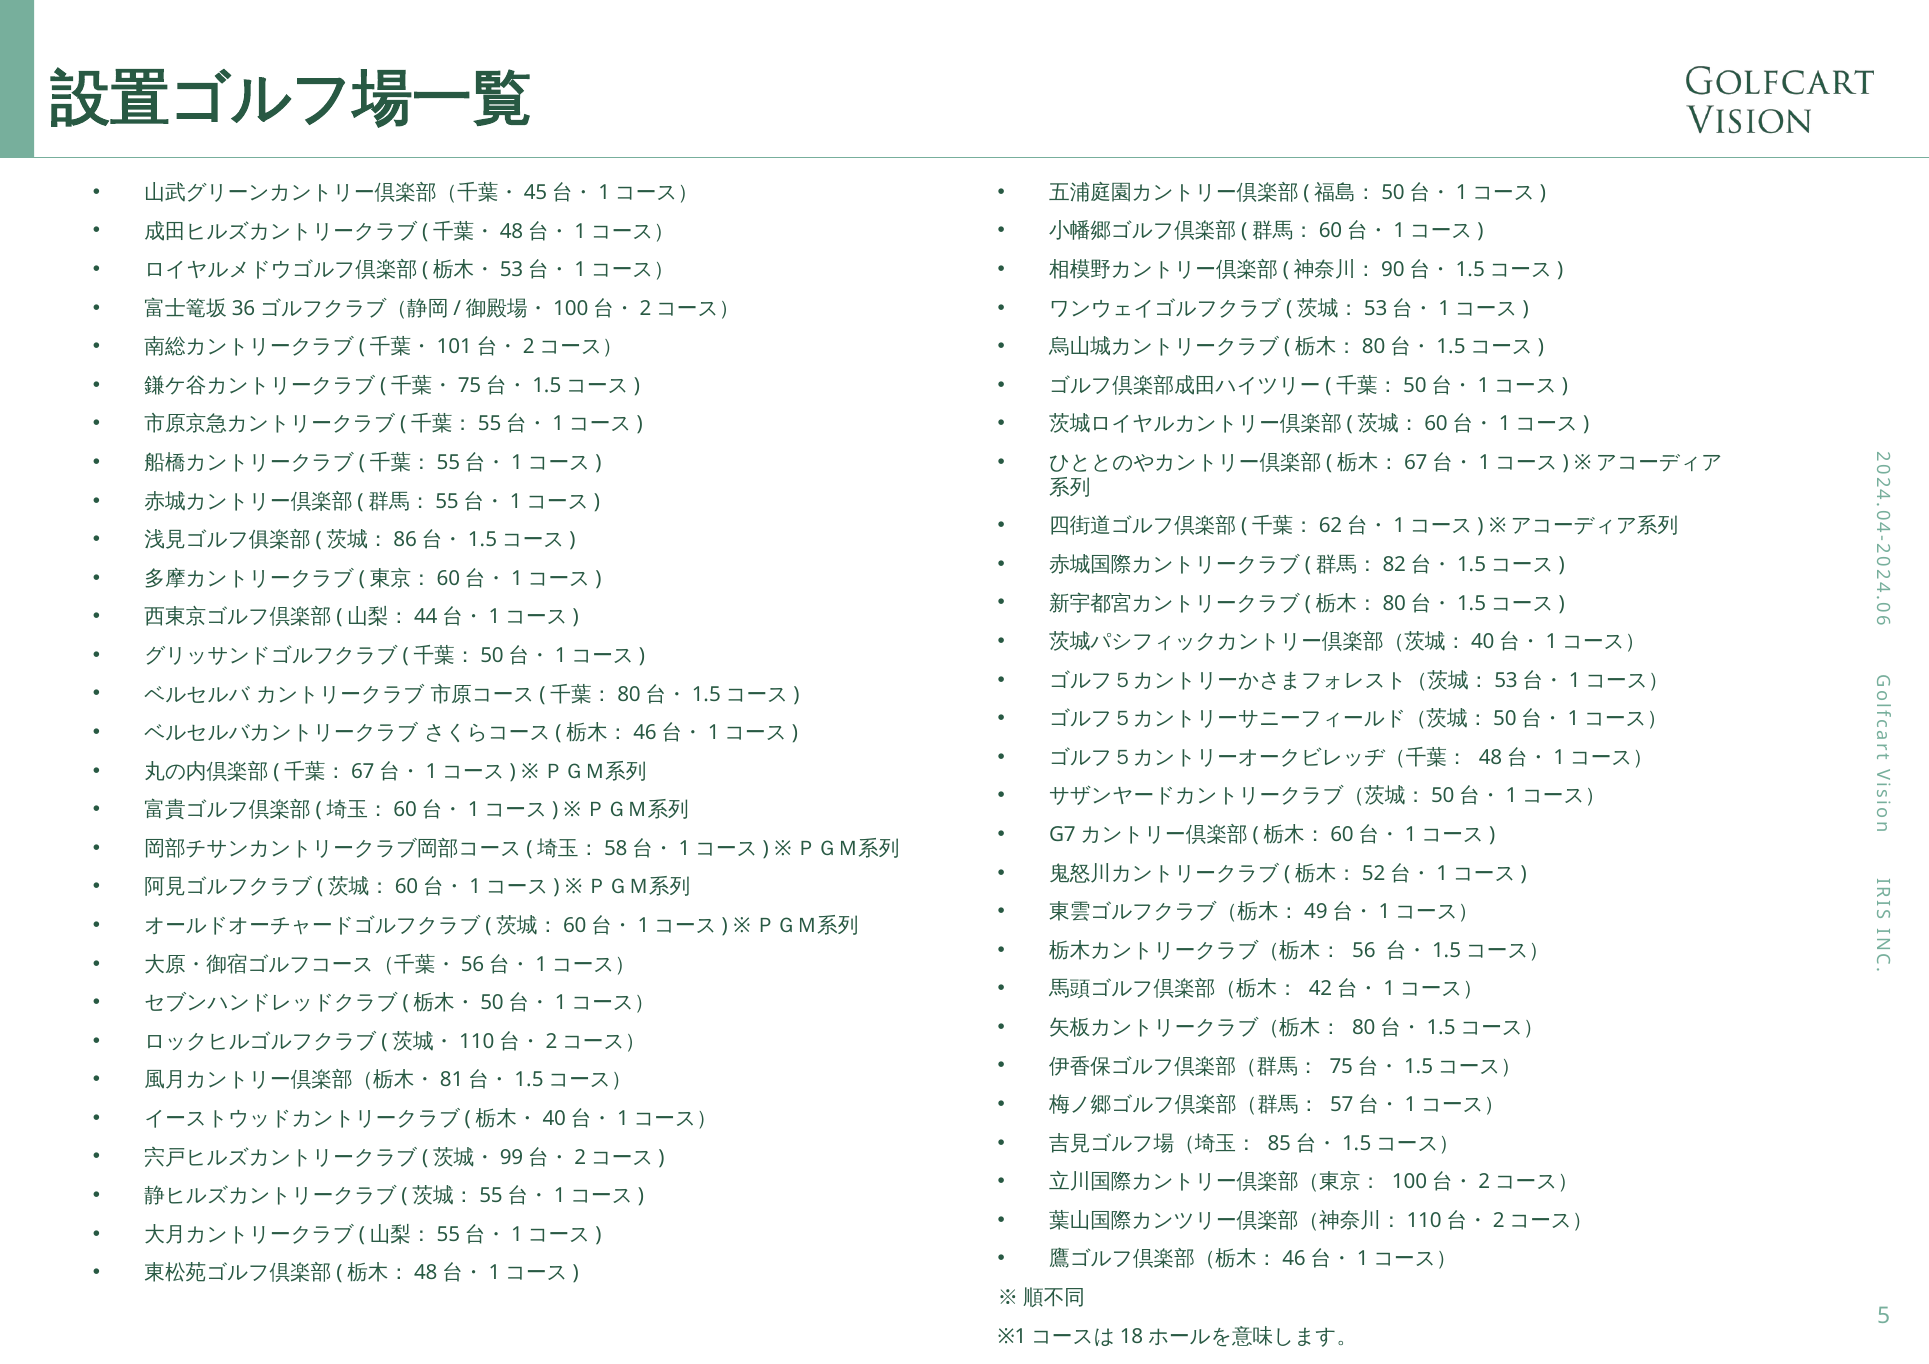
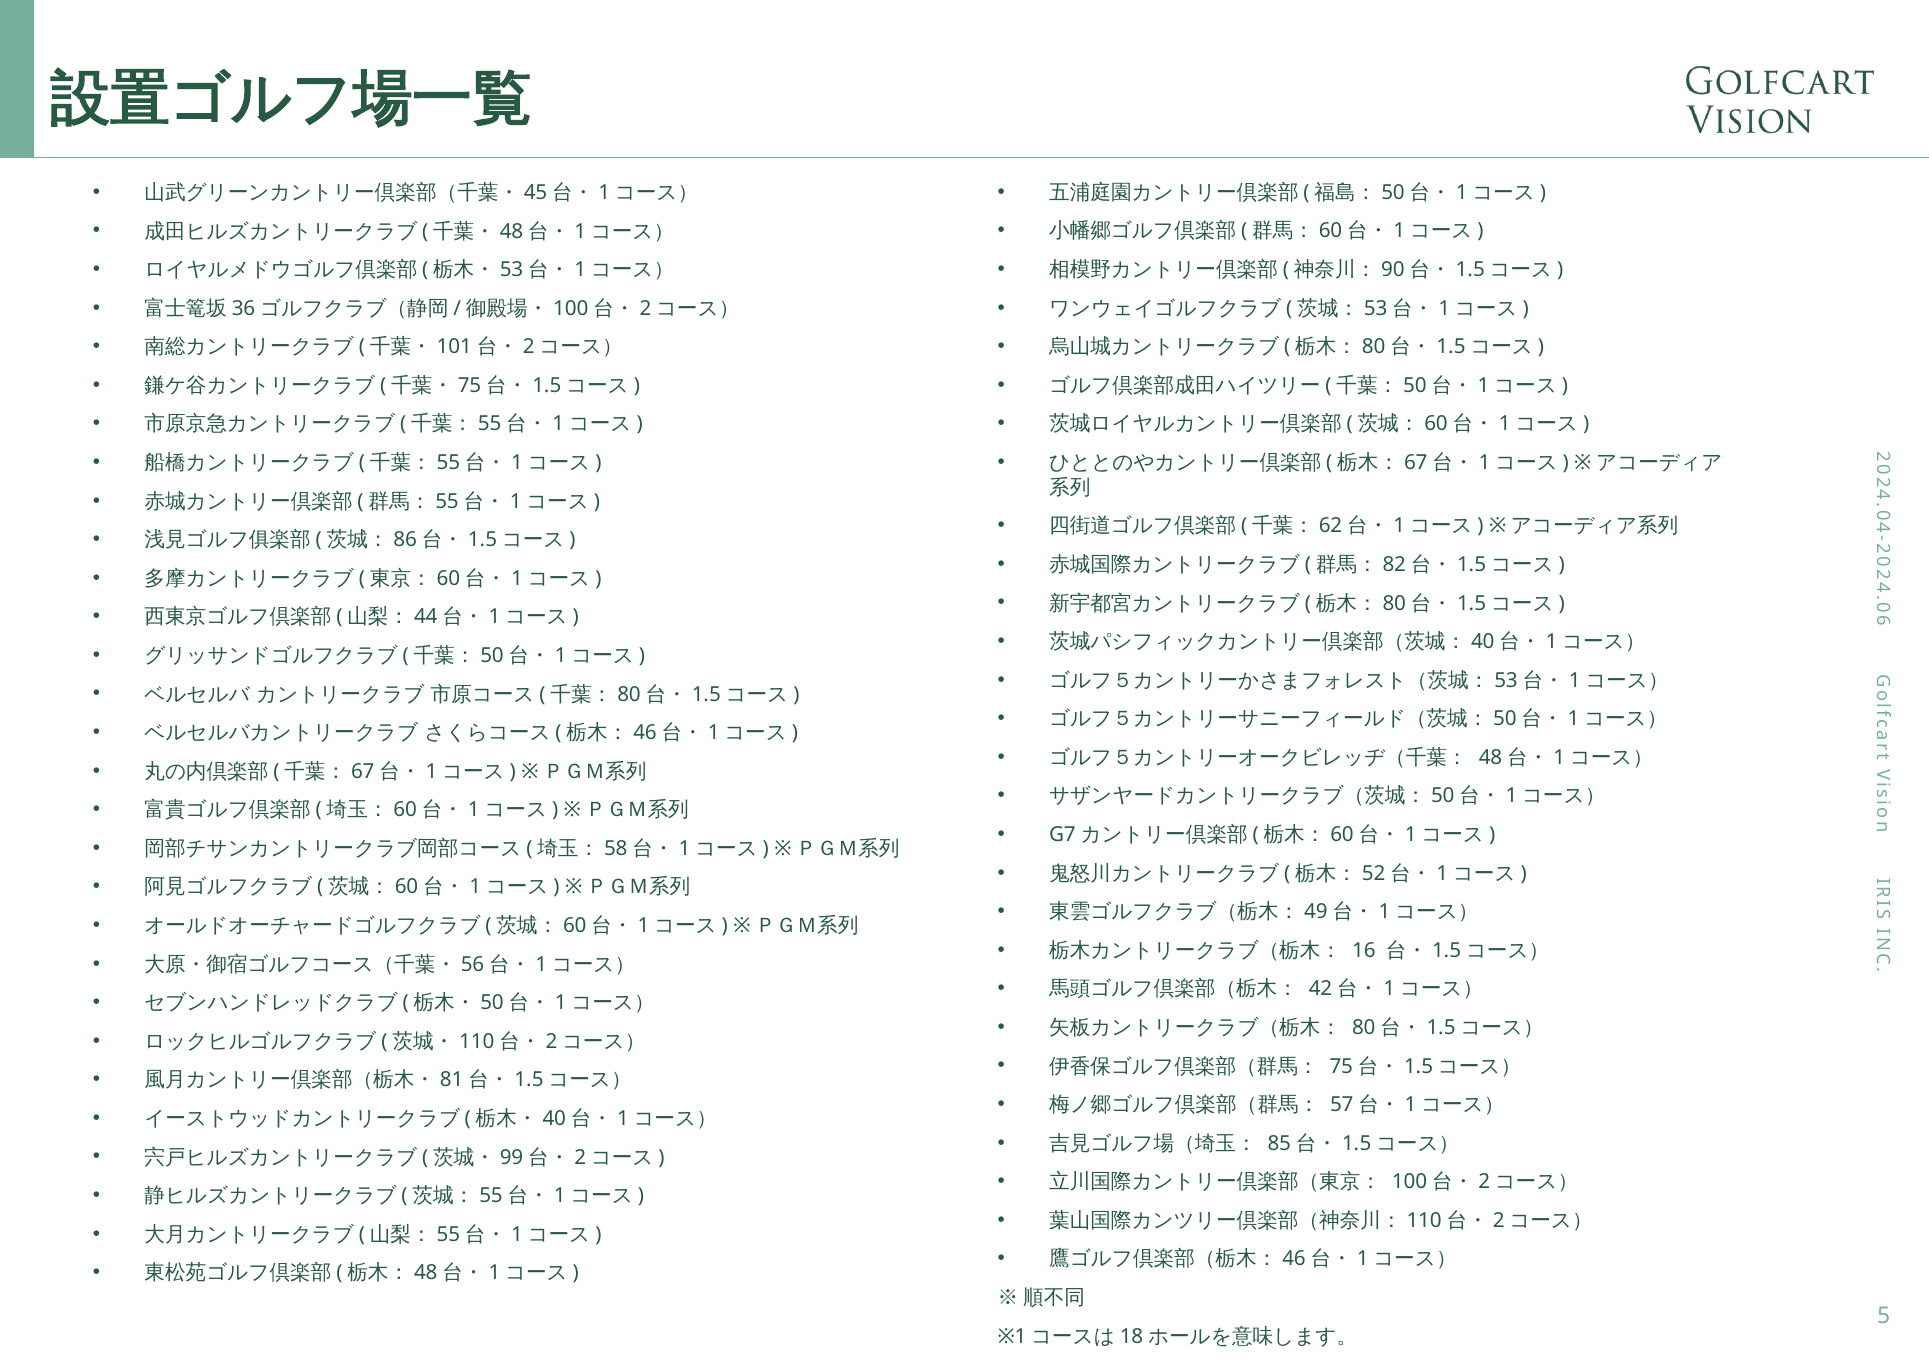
56: 56 -> 16
